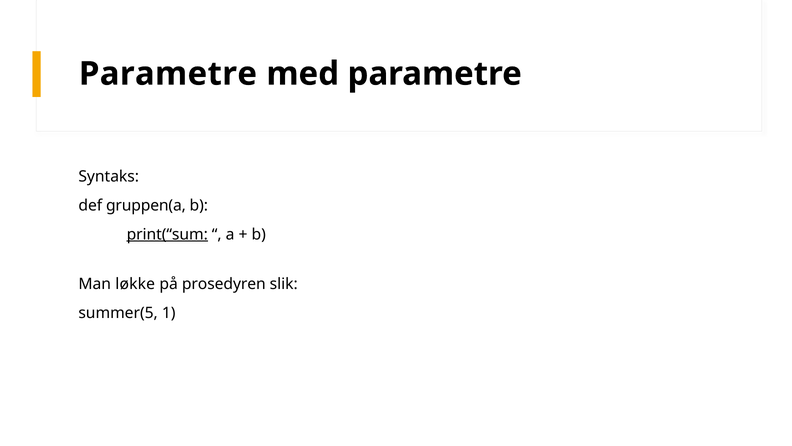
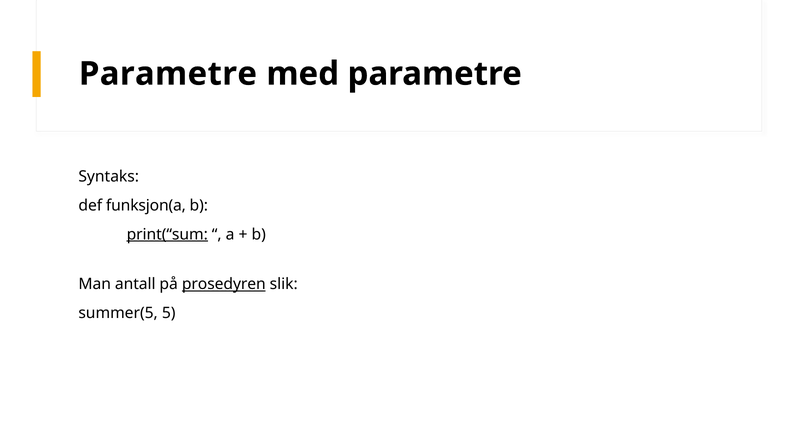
gruppen(a: gruppen(a -> funksjon(a
løkke: løkke -> antall
prosedyren underline: none -> present
1: 1 -> 5
